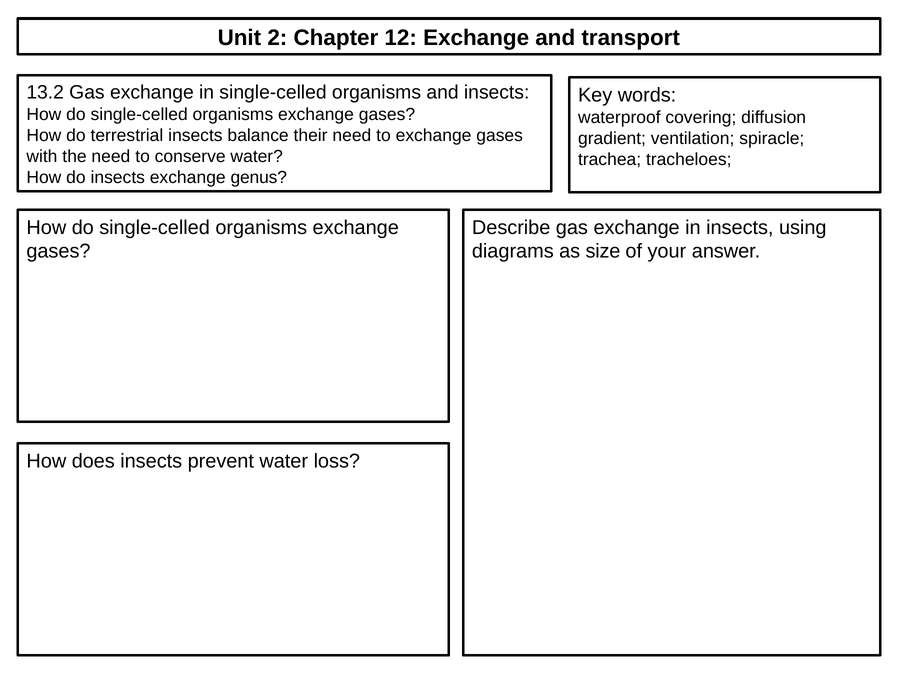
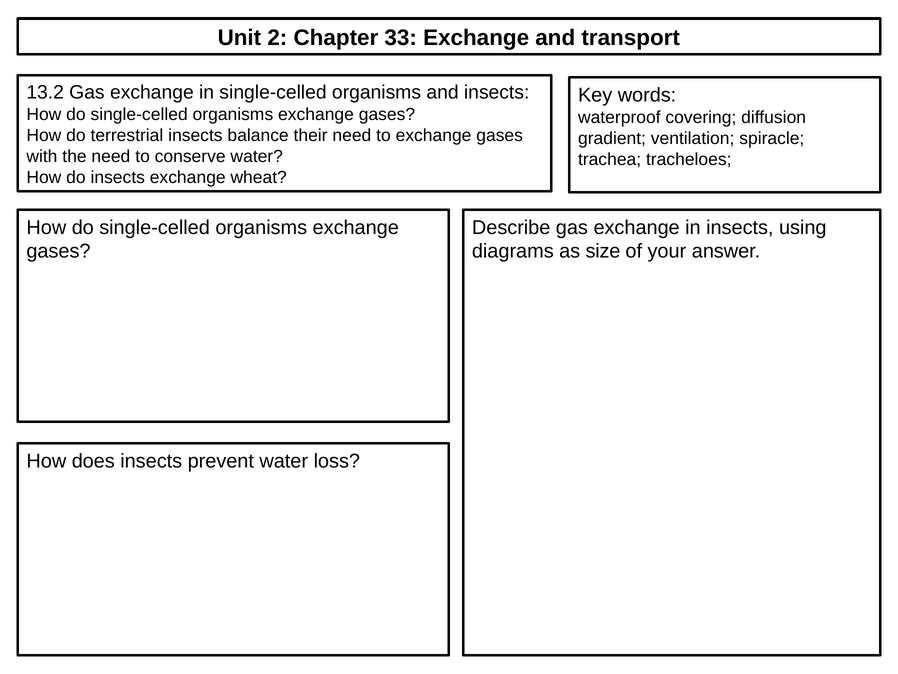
12: 12 -> 33
genus: genus -> wheat
